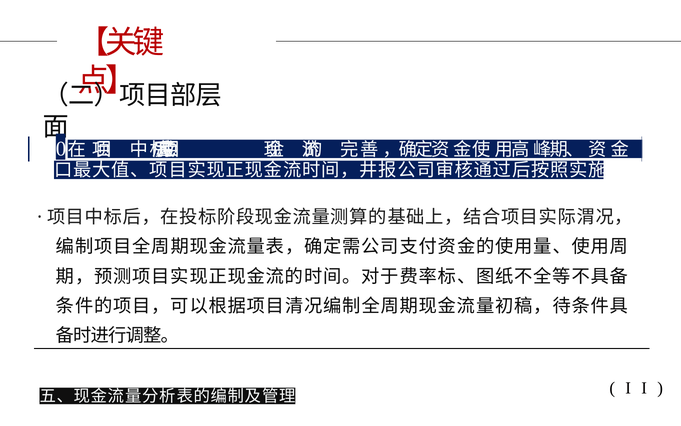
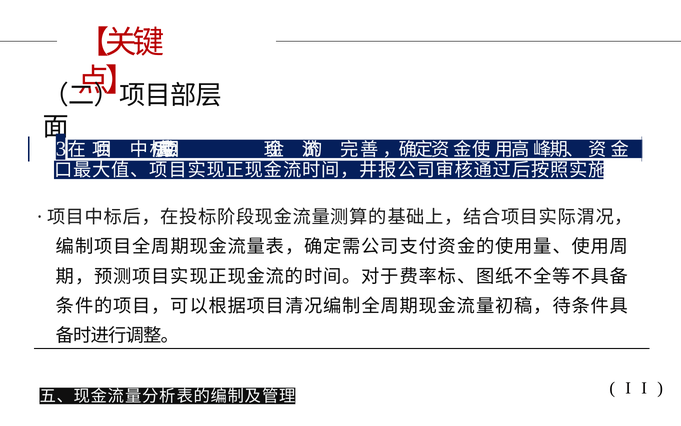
0: 0 -> 3
